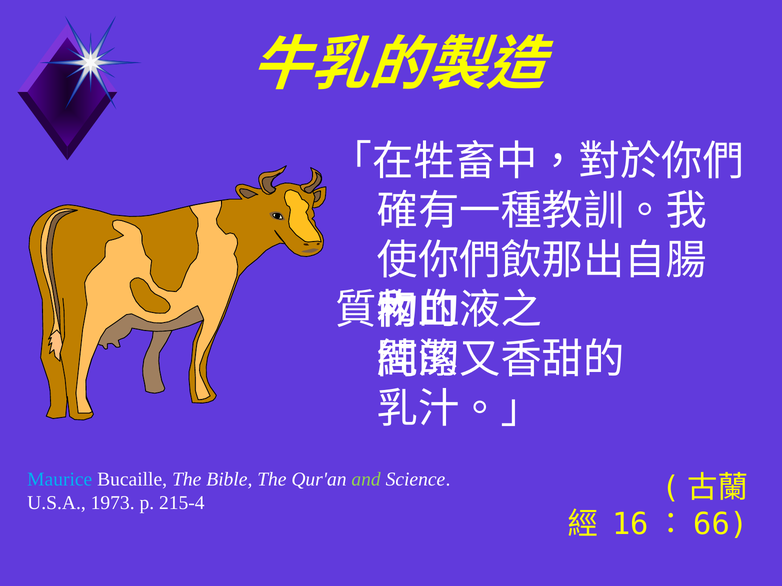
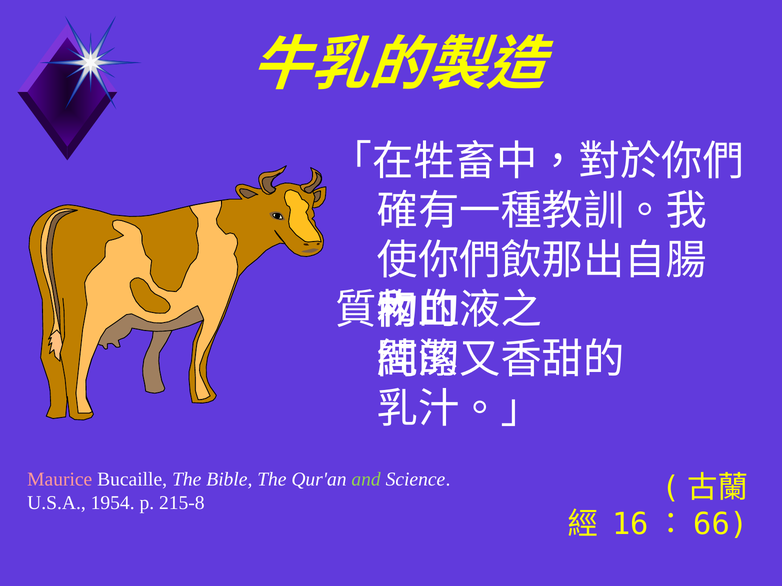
Maurice colour: light blue -> pink
1973: 1973 -> 1954
215-4: 215-4 -> 215-8
